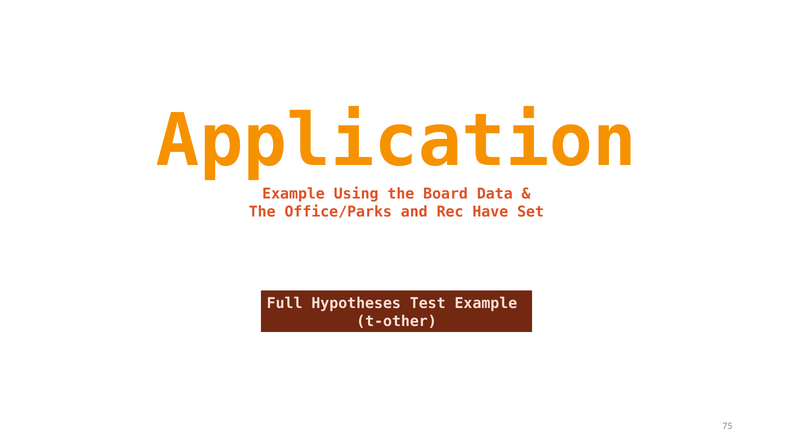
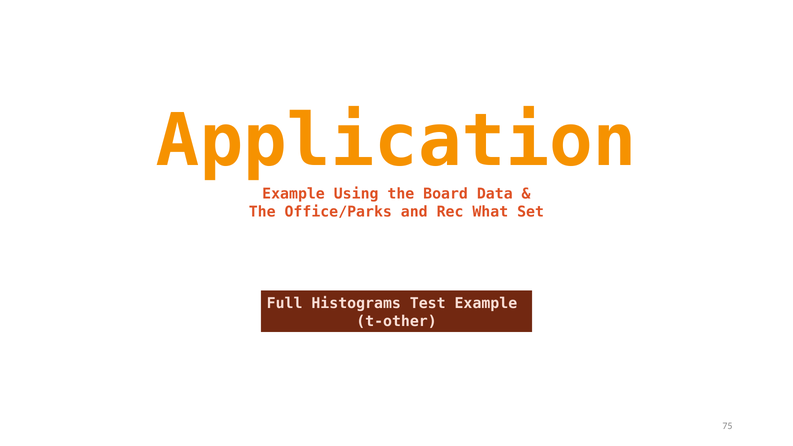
Have: Have -> What
Hypotheses: Hypotheses -> Histograms
